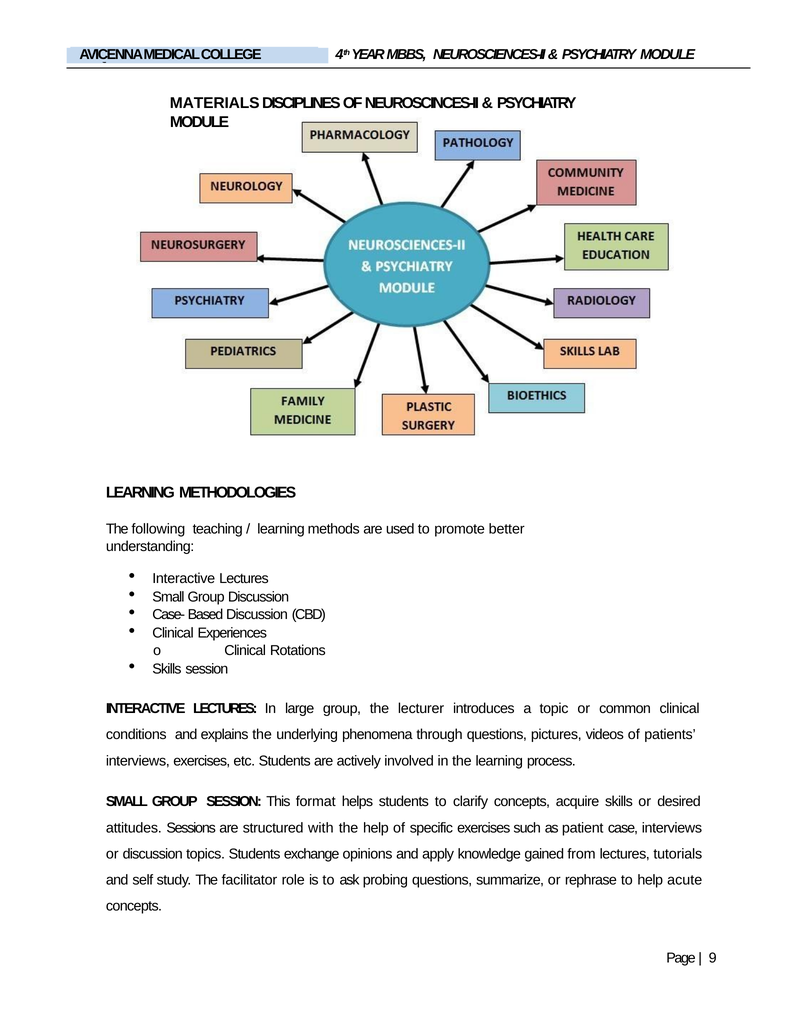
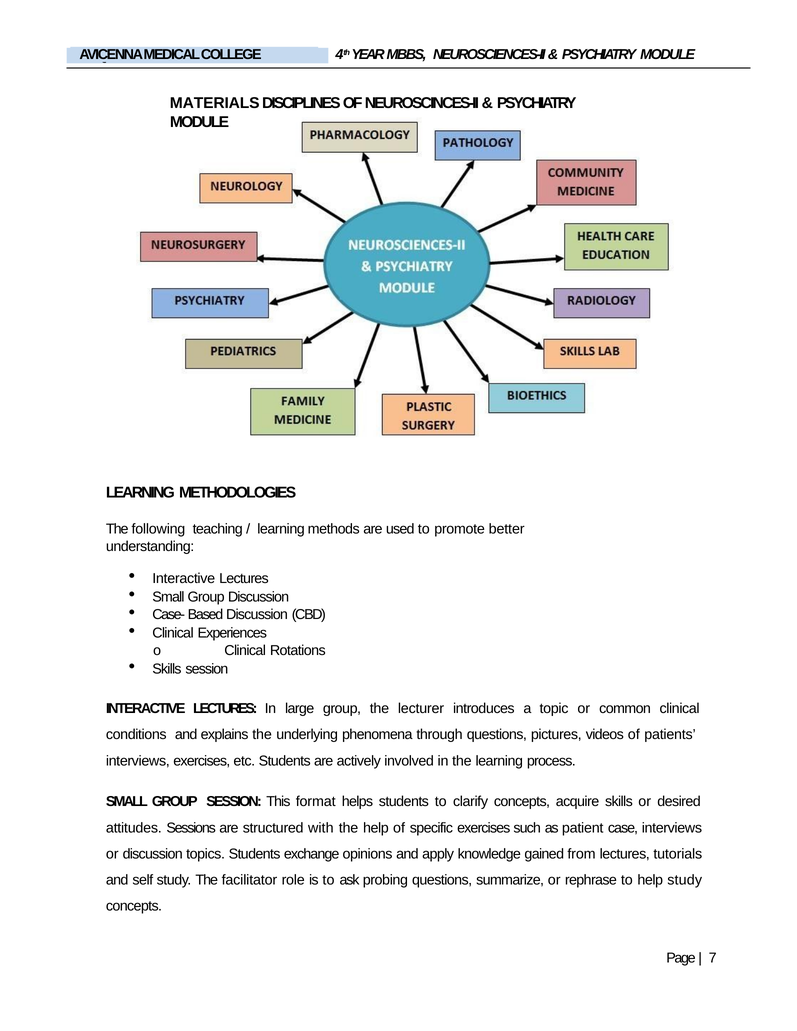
help acute: acute -> study
9: 9 -> 7
